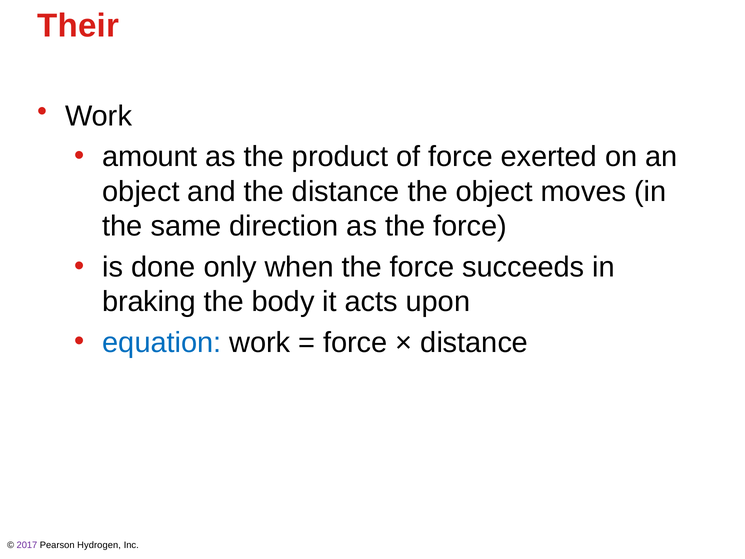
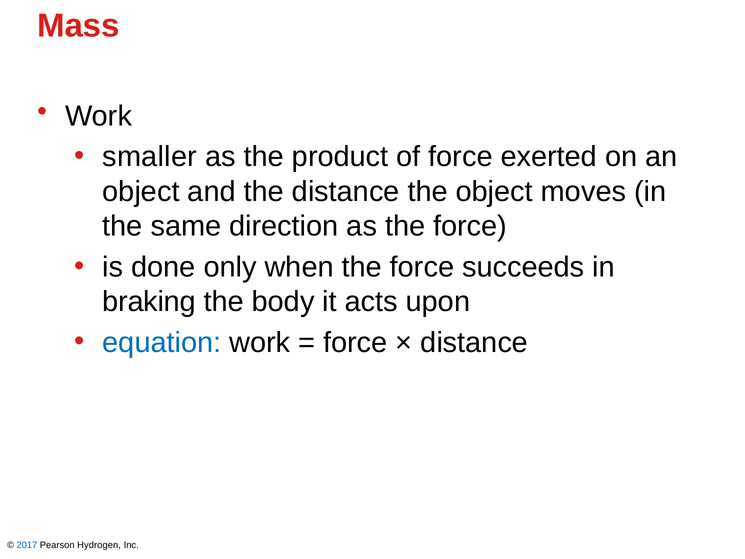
Their: Their -> Mass
amount: amount -> smaller
2017 colour: purple -> blue
